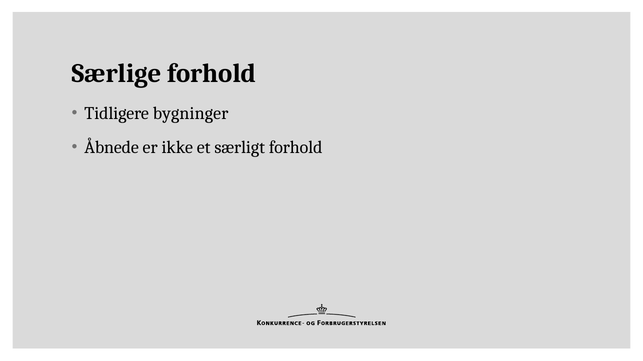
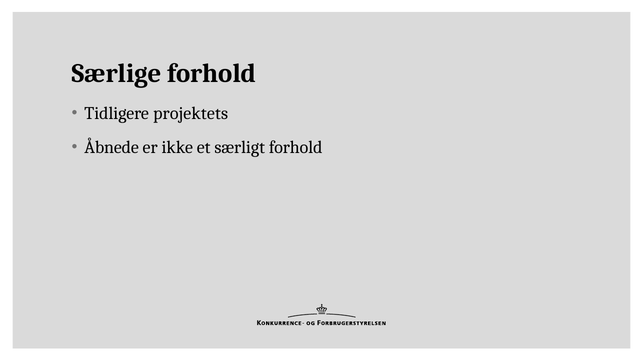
bygninger: bygninger -> projektets
